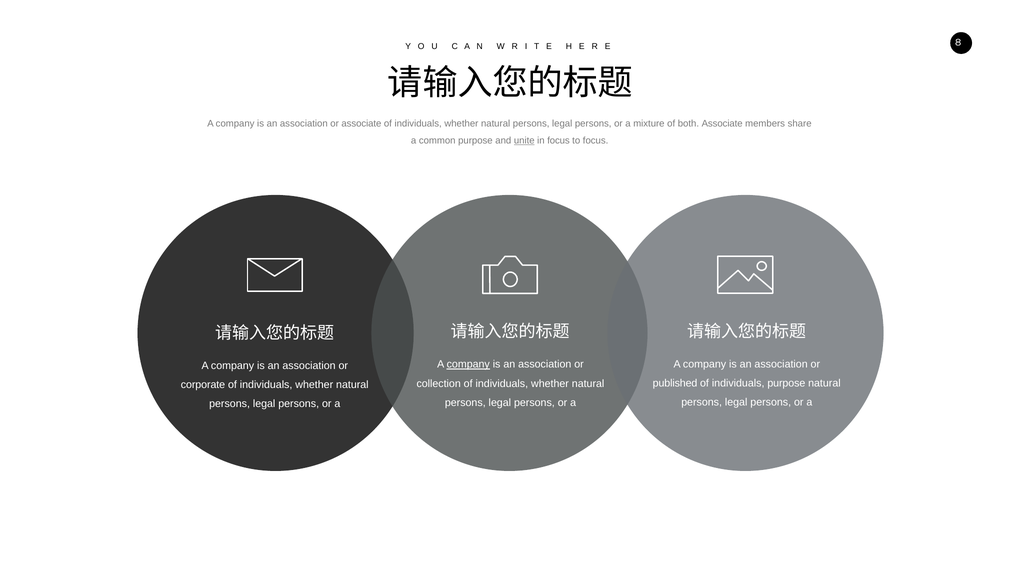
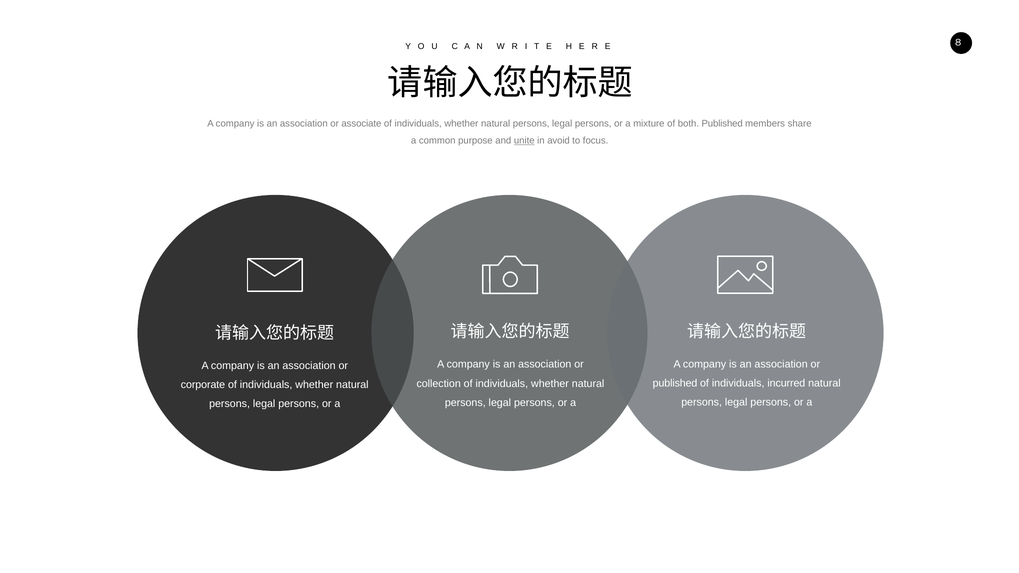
both Associate: Associate -> Published
in focus: focus -> avoid
company at (468, 365) underline: present -> none
individuals purpose: purpose -> incurred
